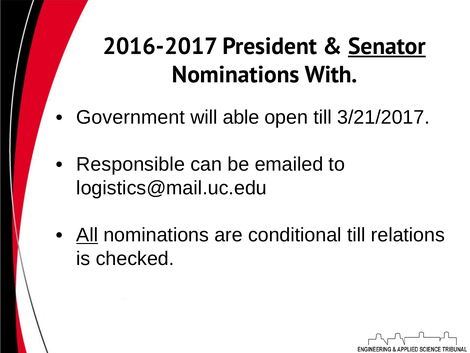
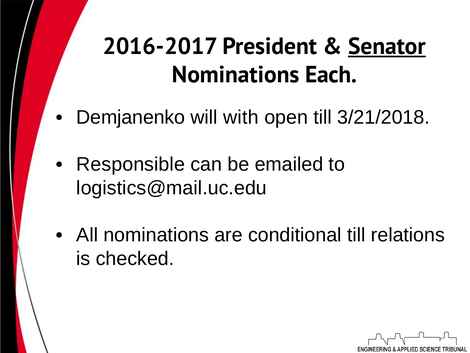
With: With -> Each
Government: Government -> Demjanenko
able: able -> with
3/21/2017: 3/21/2017 -> 3/21/2018
All underline: present -> none
